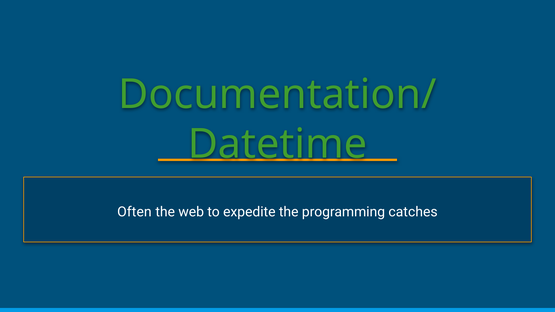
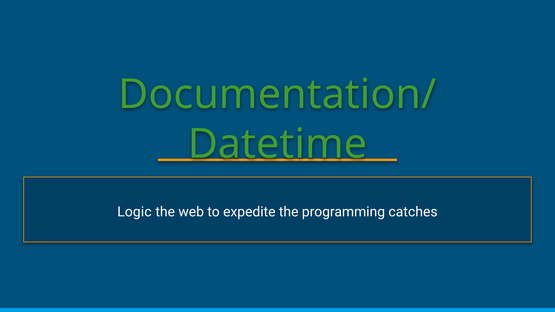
Often: Often -> Logic
